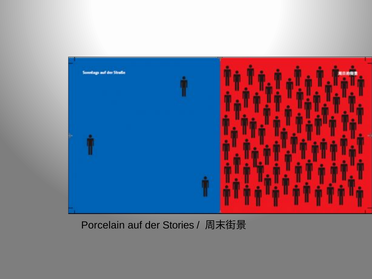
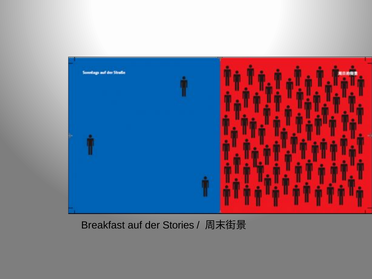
Porcelain: Porcelain -> Breakfast
